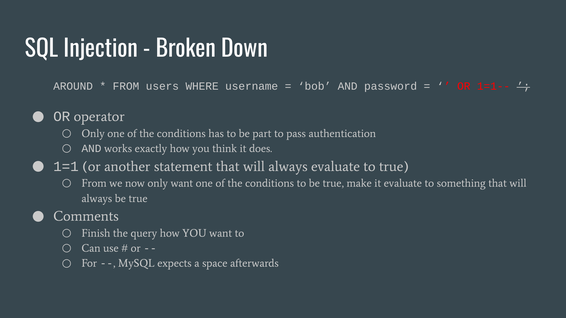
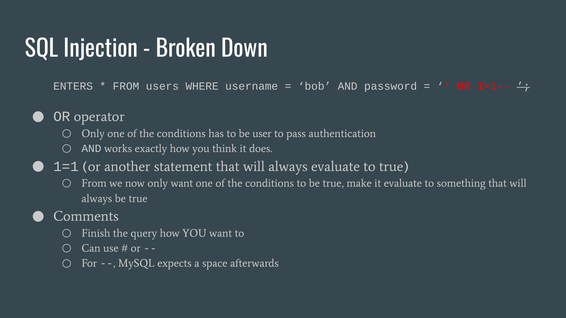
AROUND: AROUND -> ENTERS
part: part -> user
